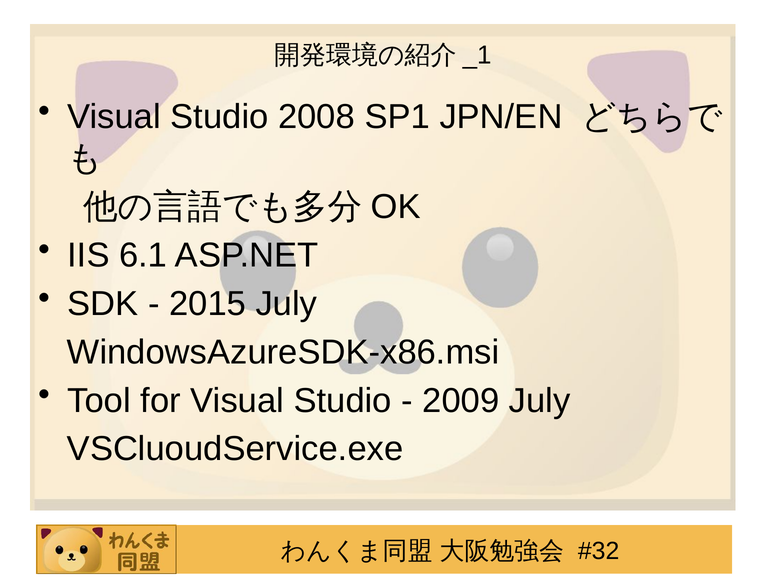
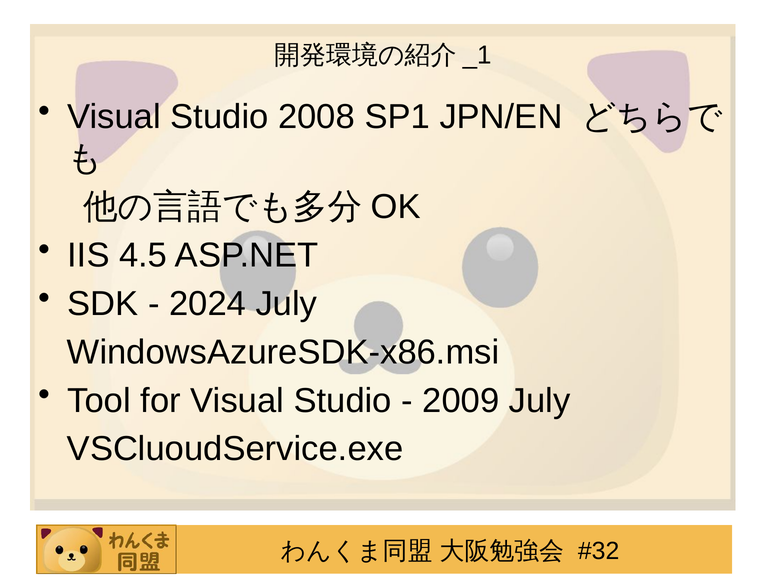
6.1: 6.1 -> 4.5
2015: 2015 -> 2024
